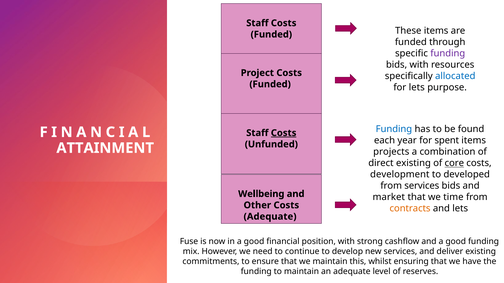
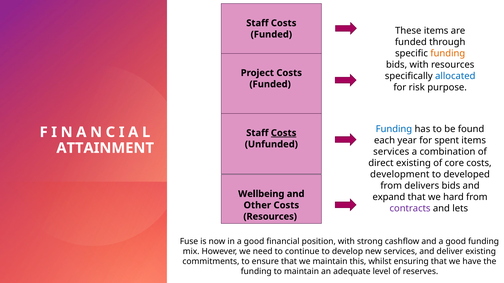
funding at (448, 53) colour: purple -> orange
for lets: lets -> risk
projects at (391, 152): projects -> services
core underline: present -> none
from services: services -> delivers
market: market -> expand
time: time -> hard
contracts colour: orange -> purple
Adequate at (270, 217): Adequate -> Resources
